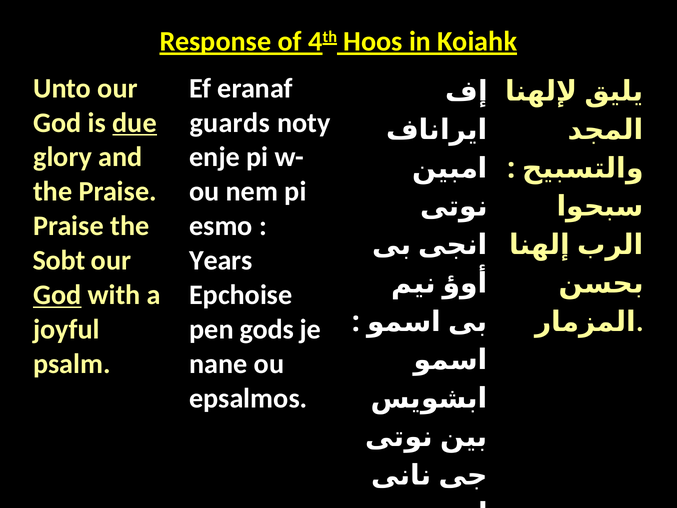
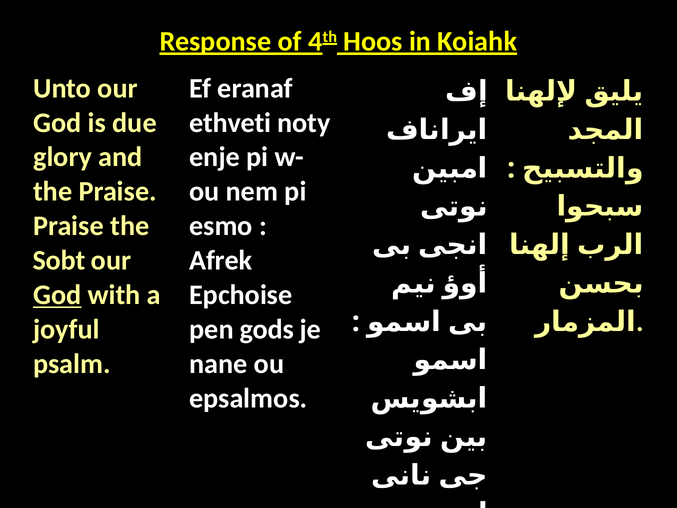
due underline: present -> none
guards: guards -> ethveti
Years: Years -> Afrek
